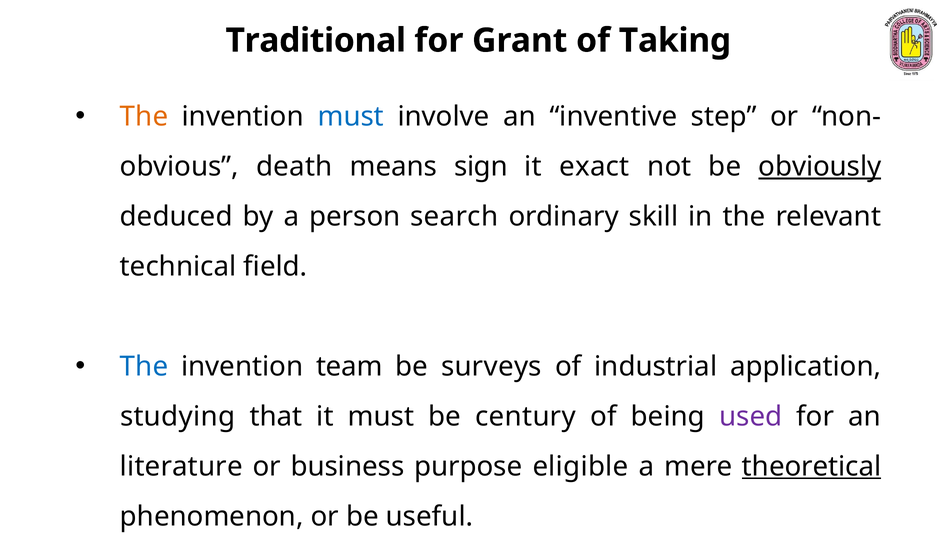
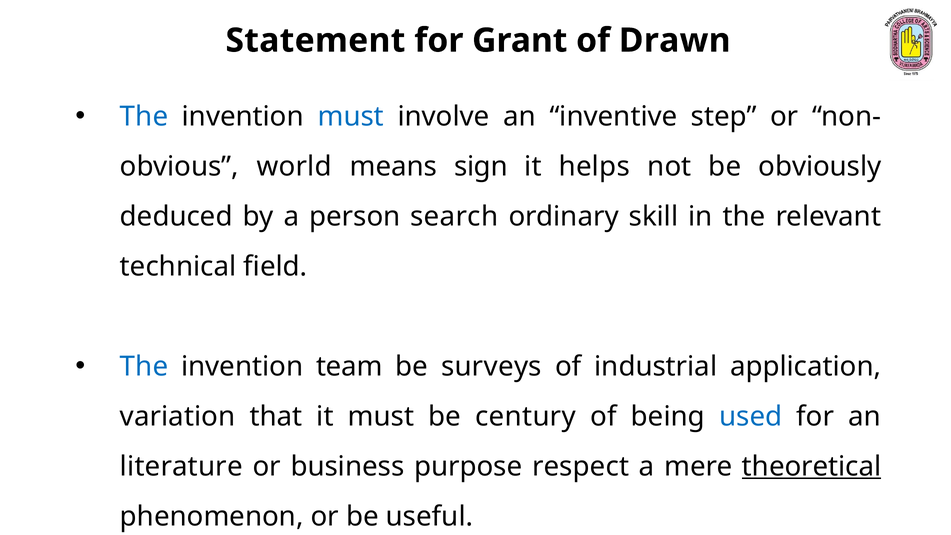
Traditional: Traditional -> Statement
Taking: Taking -> Drawn
The at (144, 117) colour: orange -> blue
death: death -> world
exact: exact -> helps
obviously underline: present -> none
studying: studying -> variation
used colour: purple -> blue
eligible: eligible -> respect
